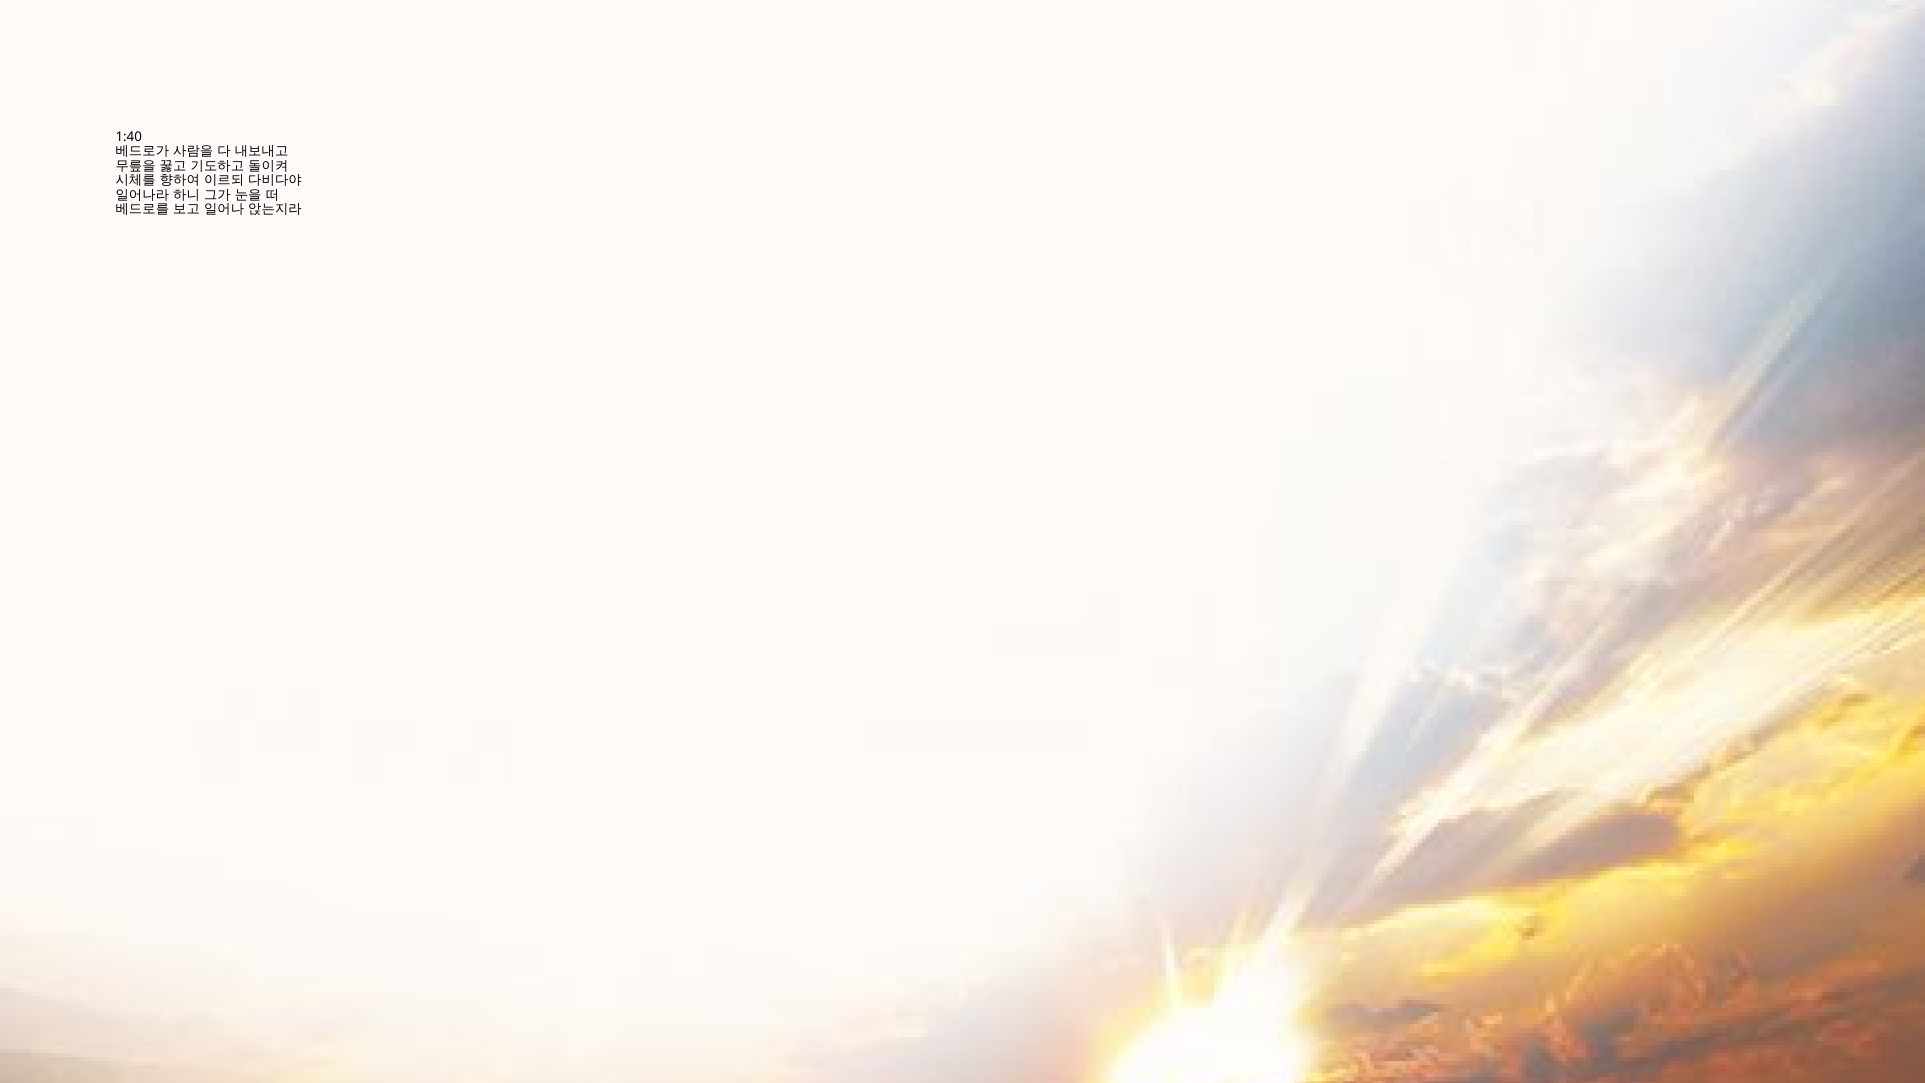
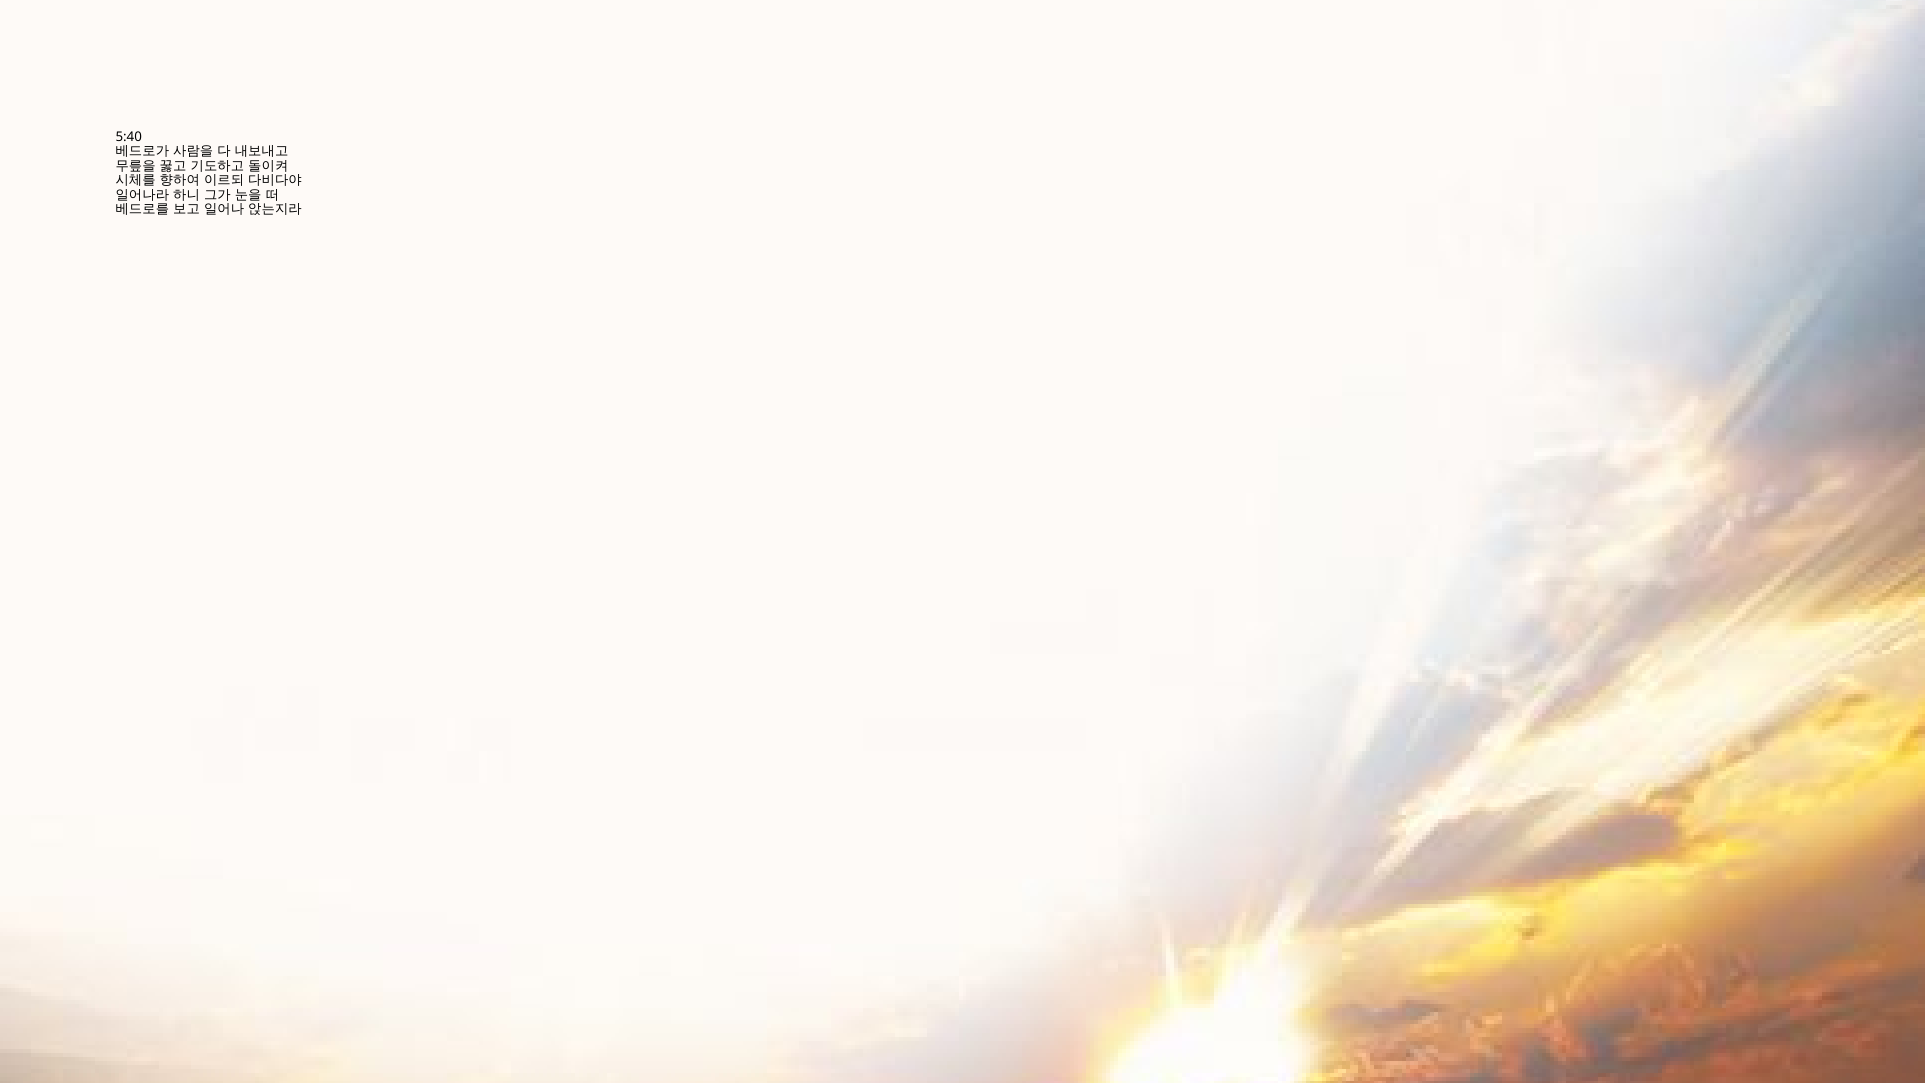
1:40: 1:40 -> 5:40
